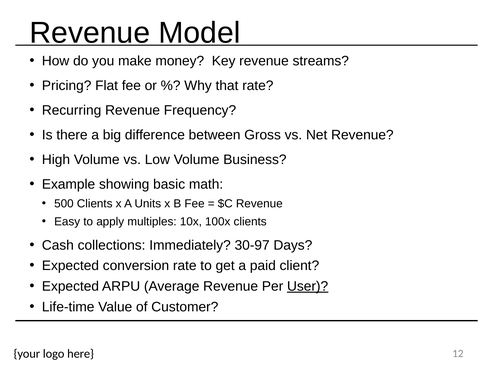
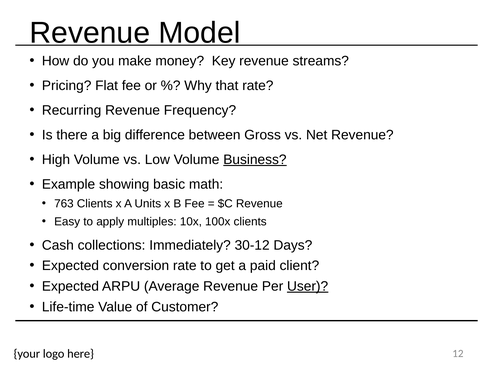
Business underline: none -> present
500: 500 -> 763
30-97: 30-97 -> 30-12
